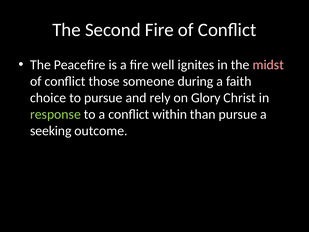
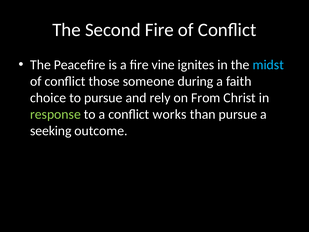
well: well -> vine
midst colour: pink -> light blue
Glory: Glory -> From
within: within -> works
